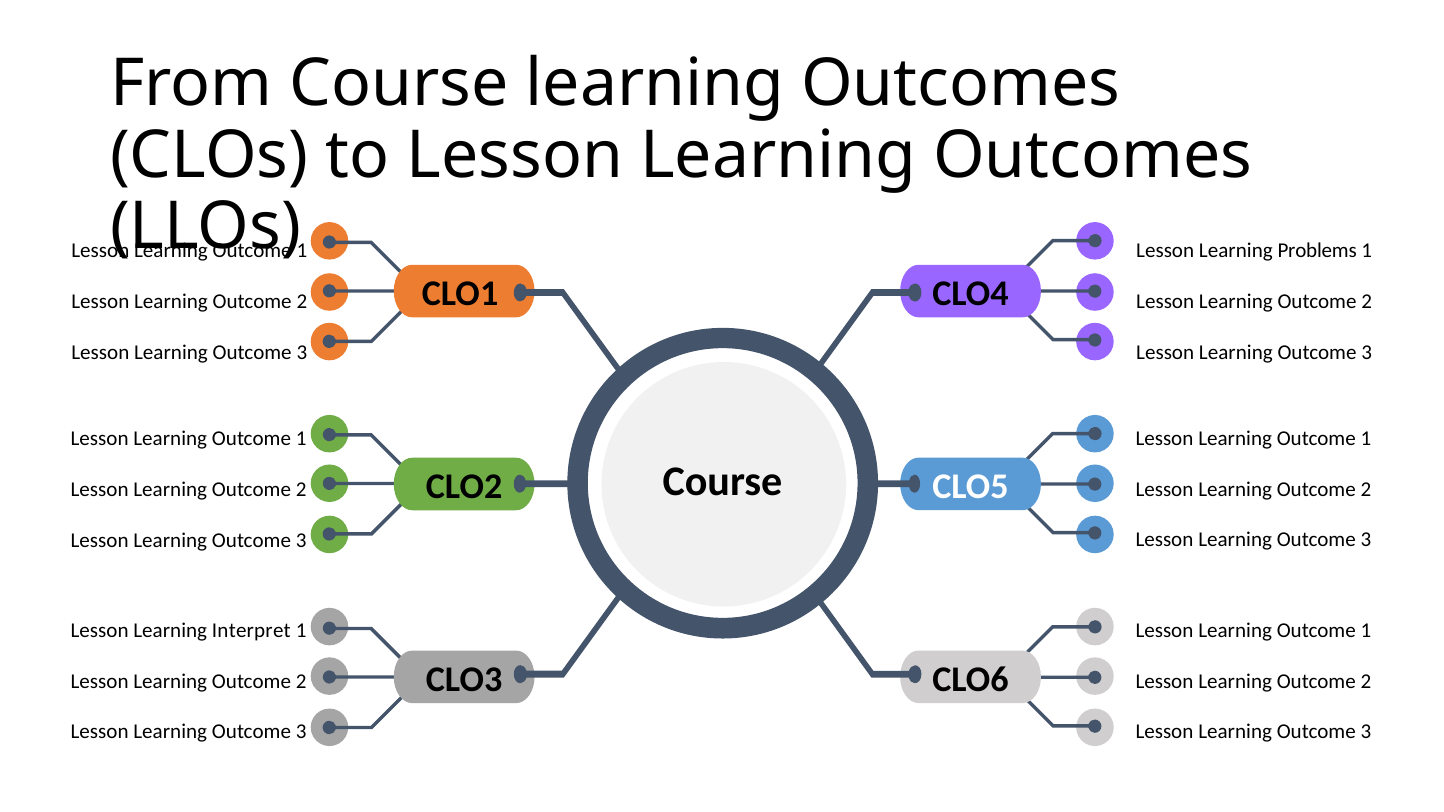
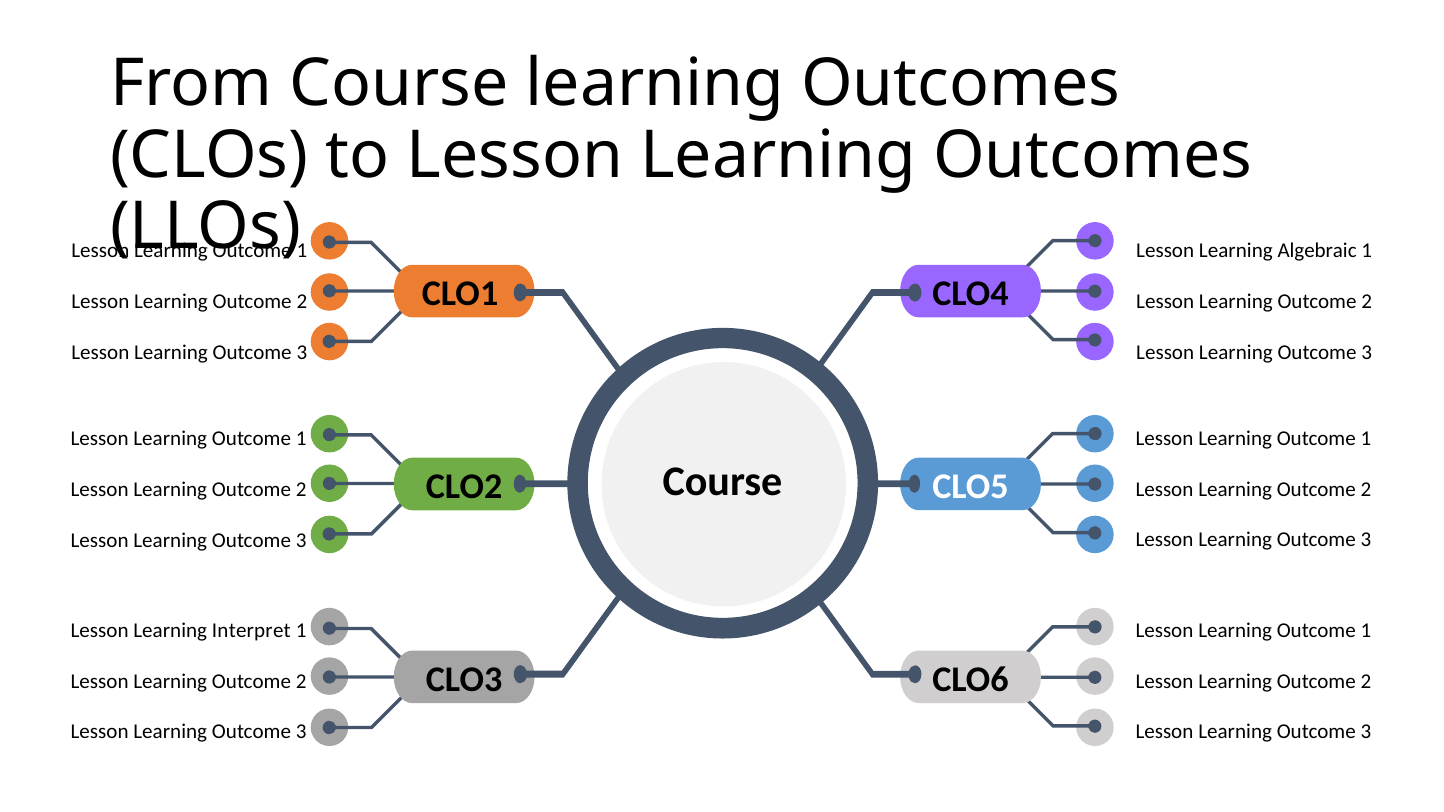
Problems: Problems -> Algebraic
